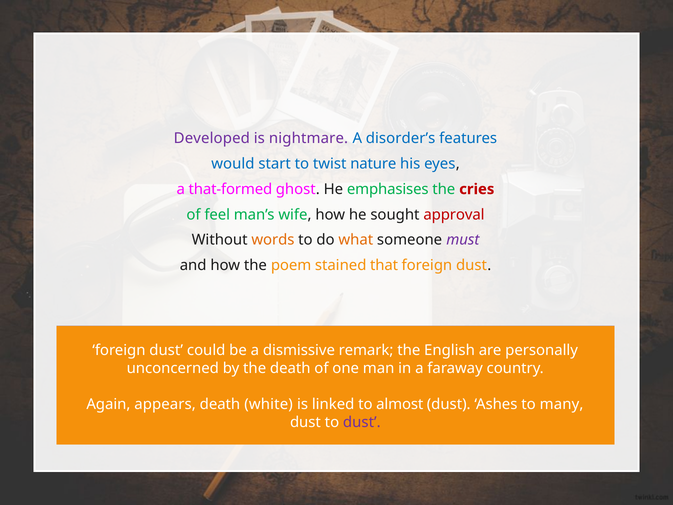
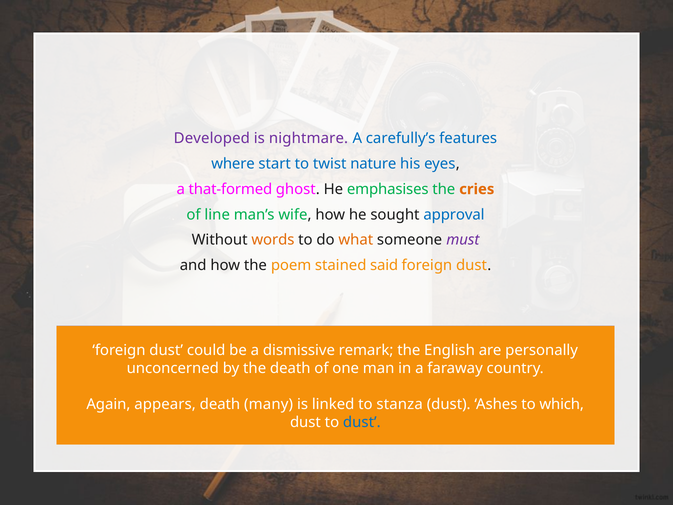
disorder’s: disorder’s -> carefully’s
would: would -> where
cries colour: red -> orange
feel: feel -> line
approval colour: red -> blue
stained that: that -> said
white: white -> many
to almost: almost -> stanza
many: many -> which
dust at (362, 422) colour: purple -> blue
